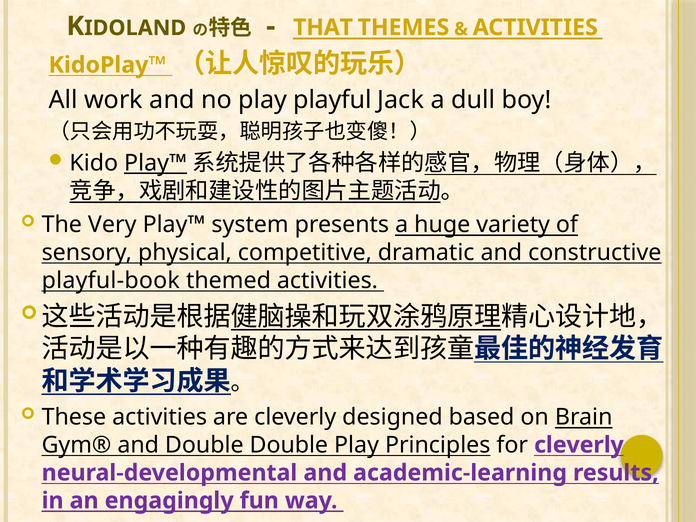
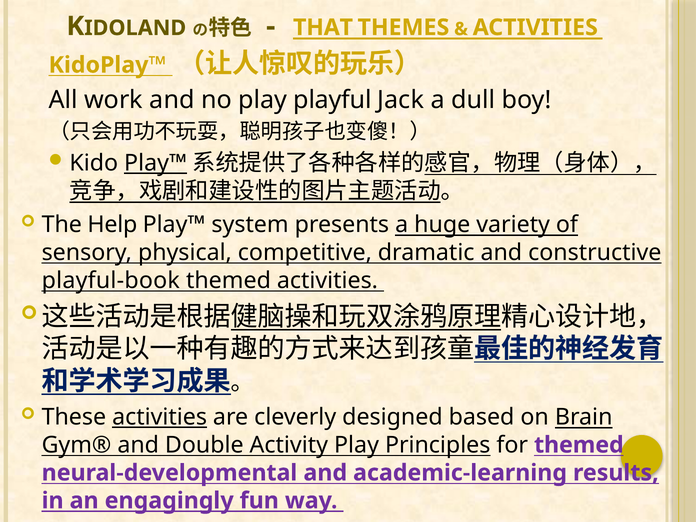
Very: Very -> Help
activities at (160, 417) underline: none -> present
Double Double: Double -> Activity
for cleverly: cleverly -> themed
